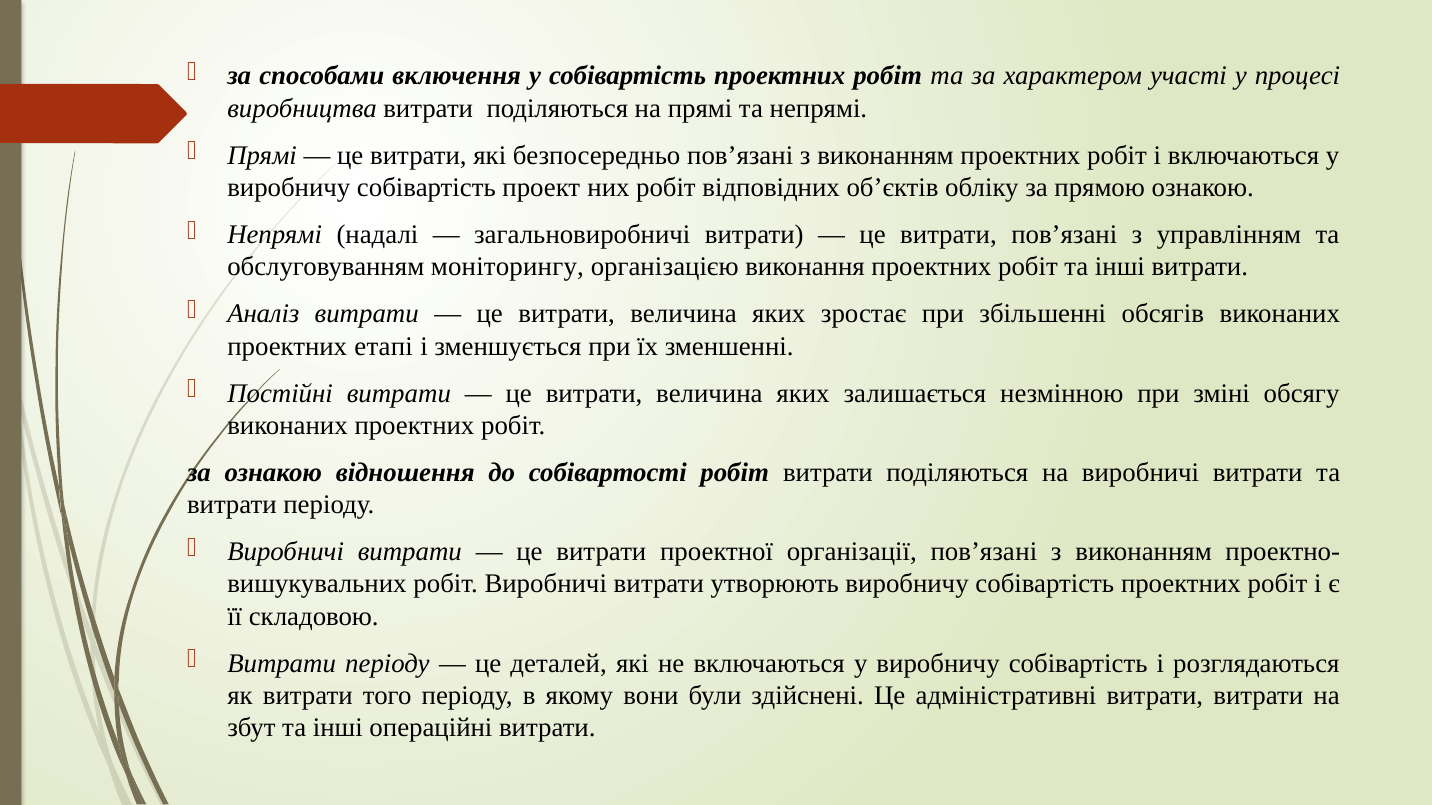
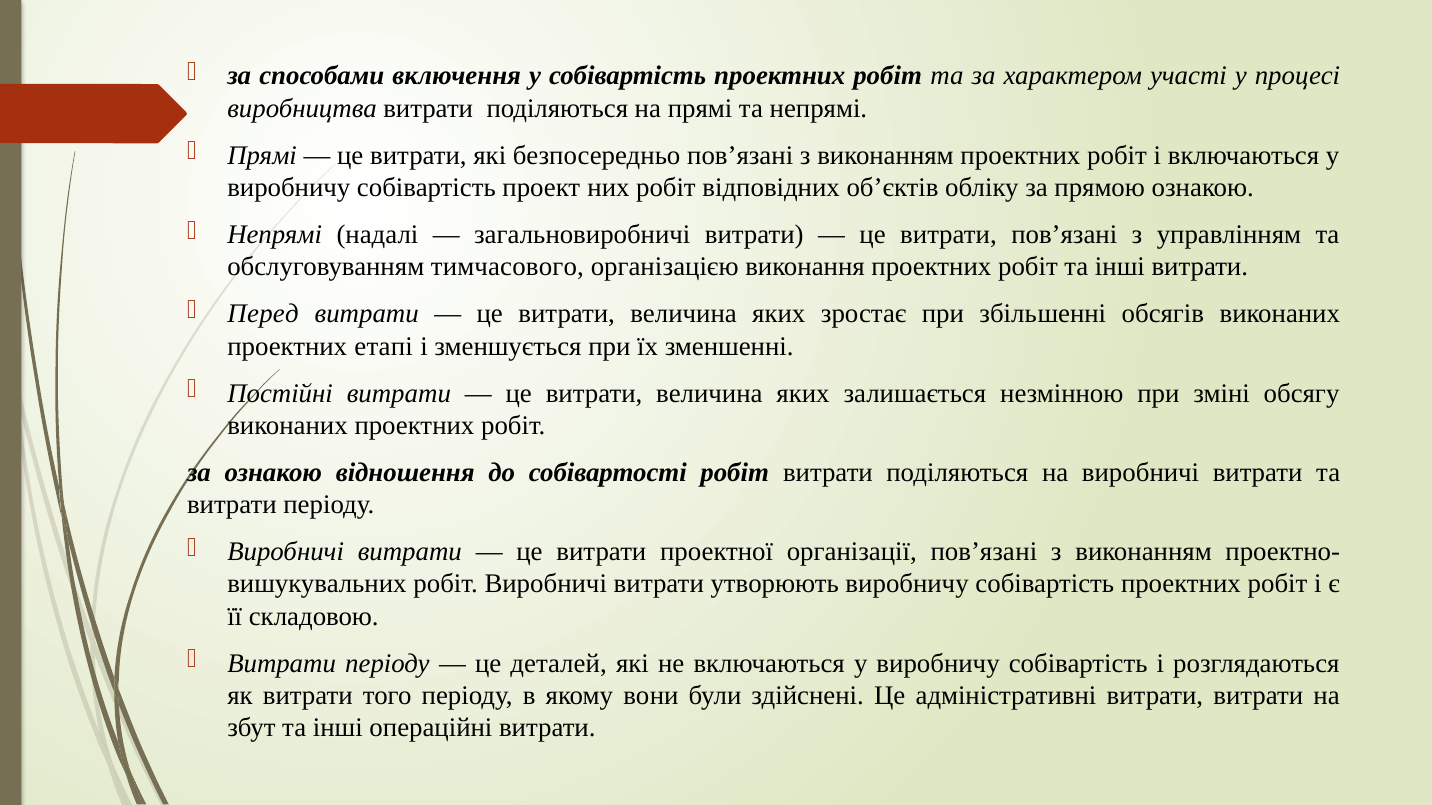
моніторингу: моніторингу -> тимчасового
Аналіз: Аналіз -> Перед
